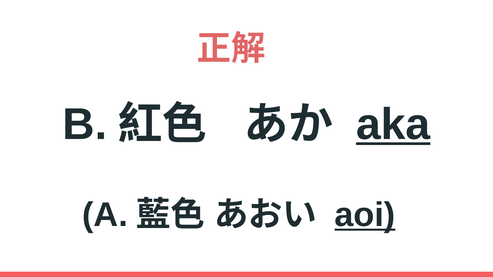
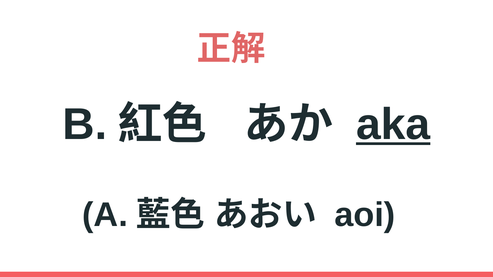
aoi underline: present -> none
